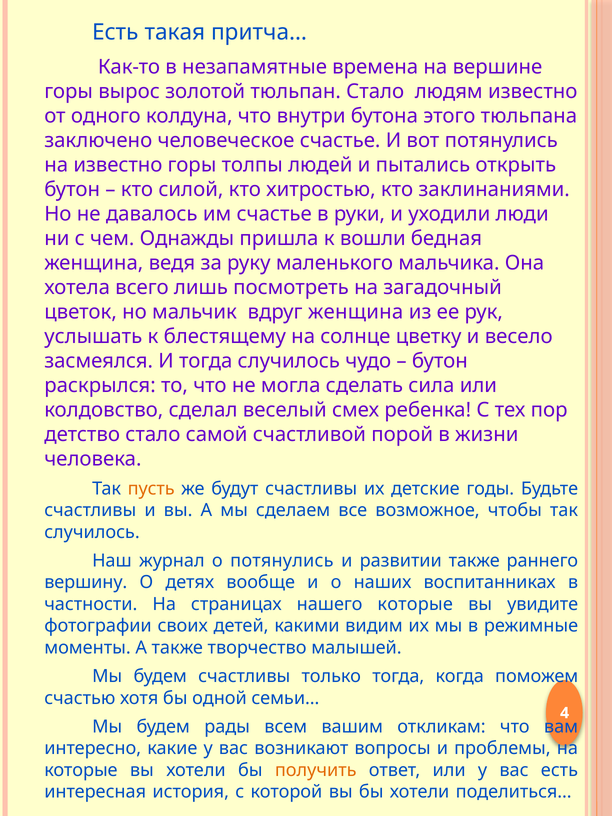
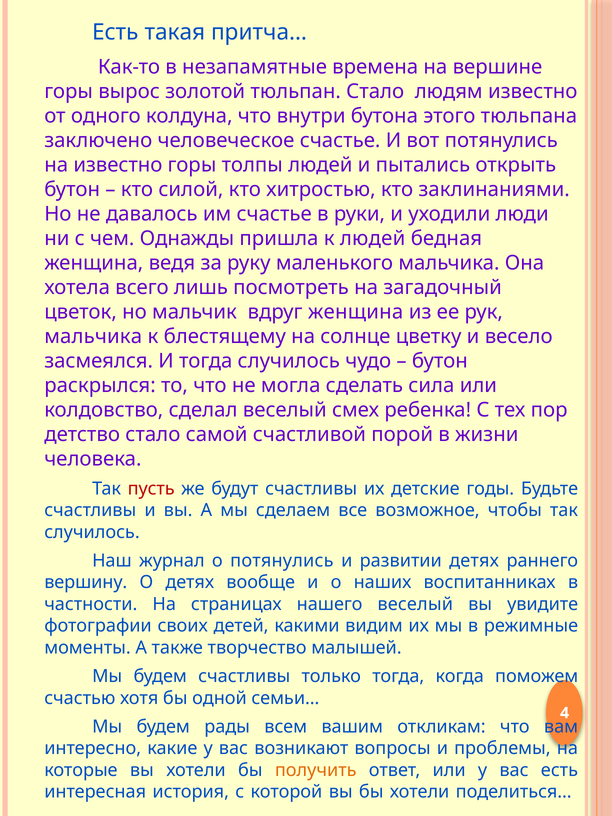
к вошли: вошли -> людей
услышать at (93, 337): услышать -> мальчика
пусть colour: orange -> red
развитии также: также -> детях
нашего которые: которые -> веселый
